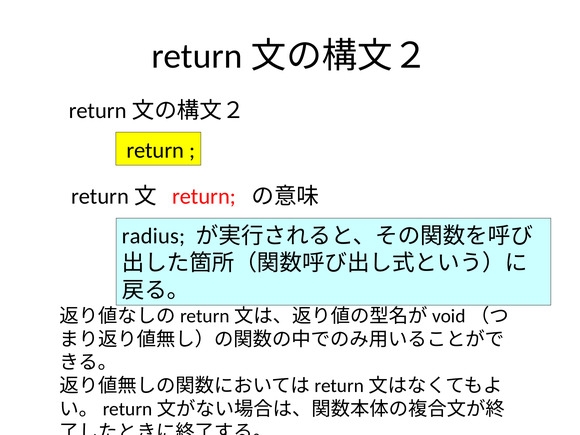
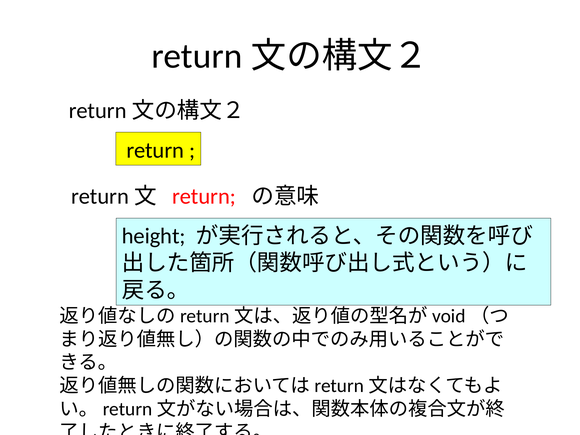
radius: radius -> height
